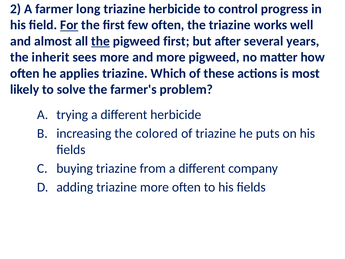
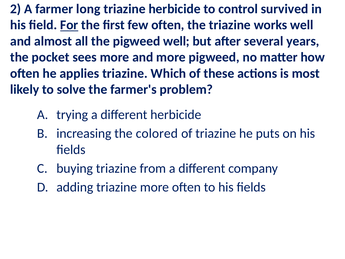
progress: progress -> survived
the at (101, 41) underline: present -> none
pigweed first: first -> well
inherit: inherit -> pocket
